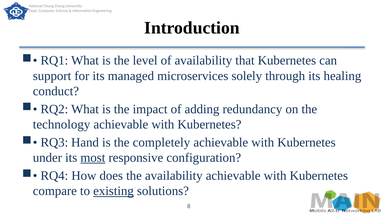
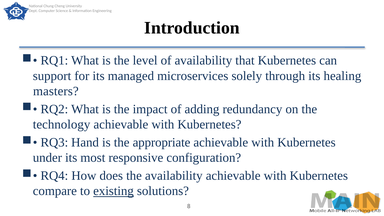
conduct: conduct -> masters
completely: completely -> appropriate
most underline: present -> none
